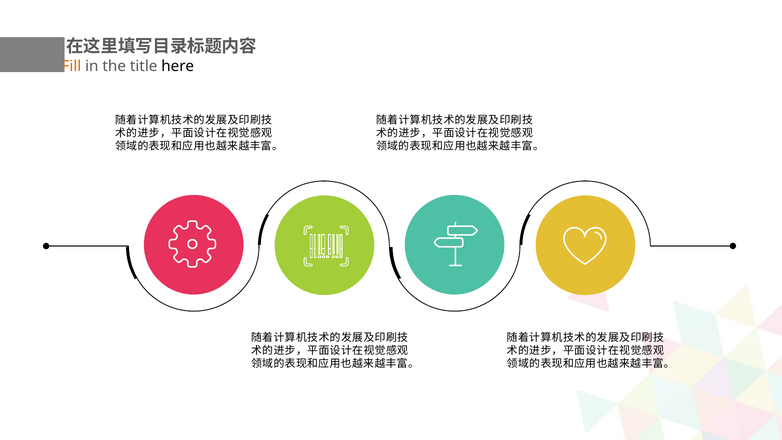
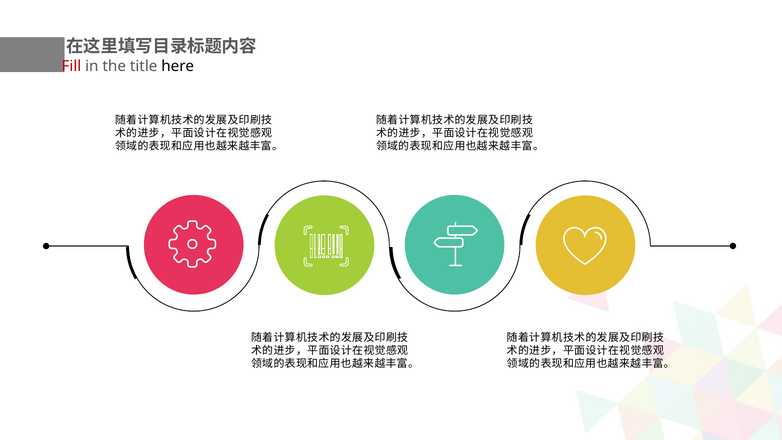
Fill colour: orange -> red
